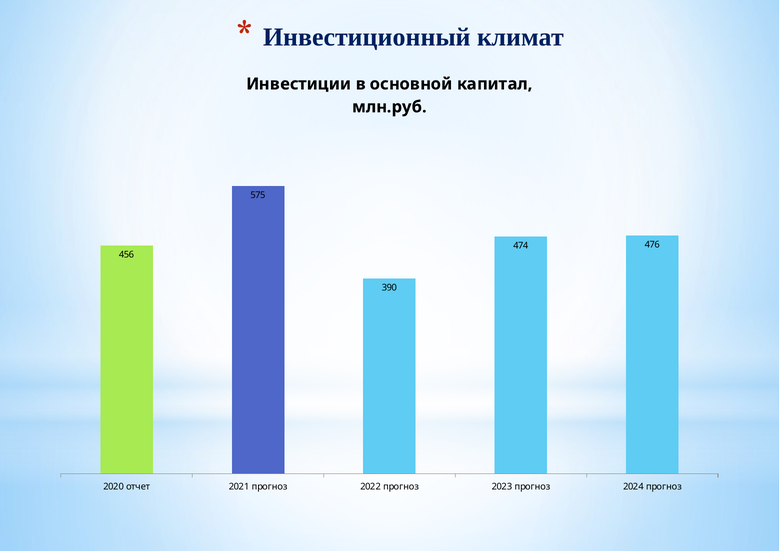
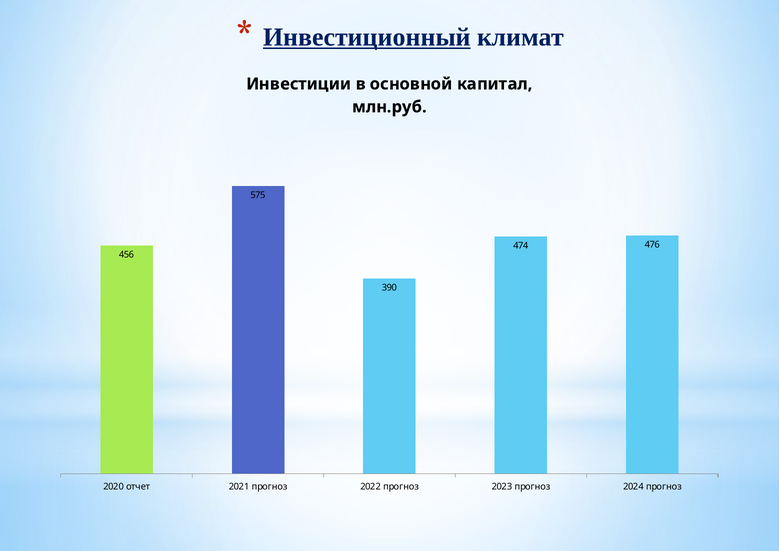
Инвестиционный underline: none -> present
